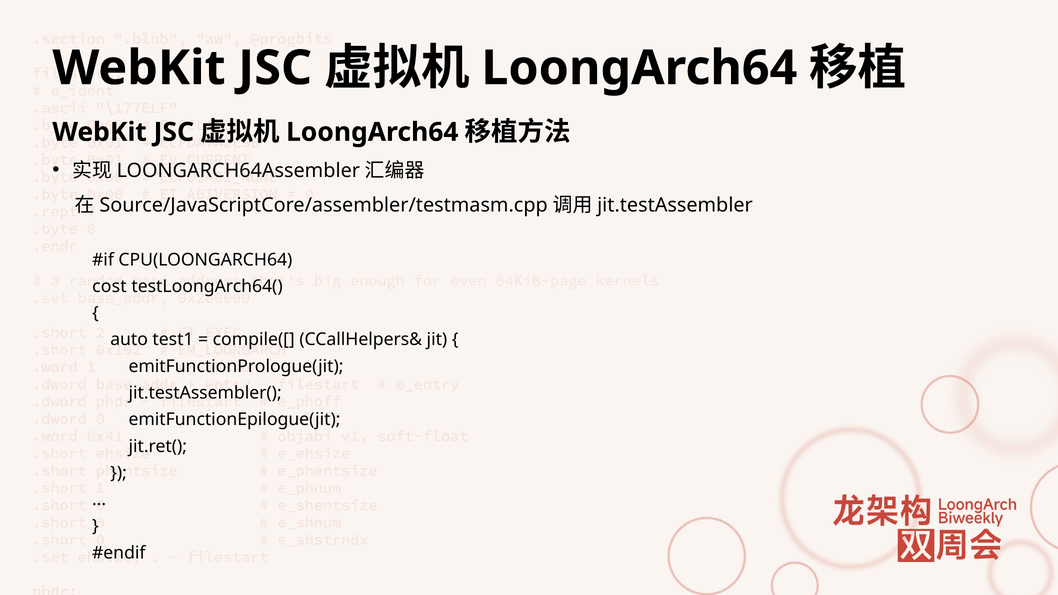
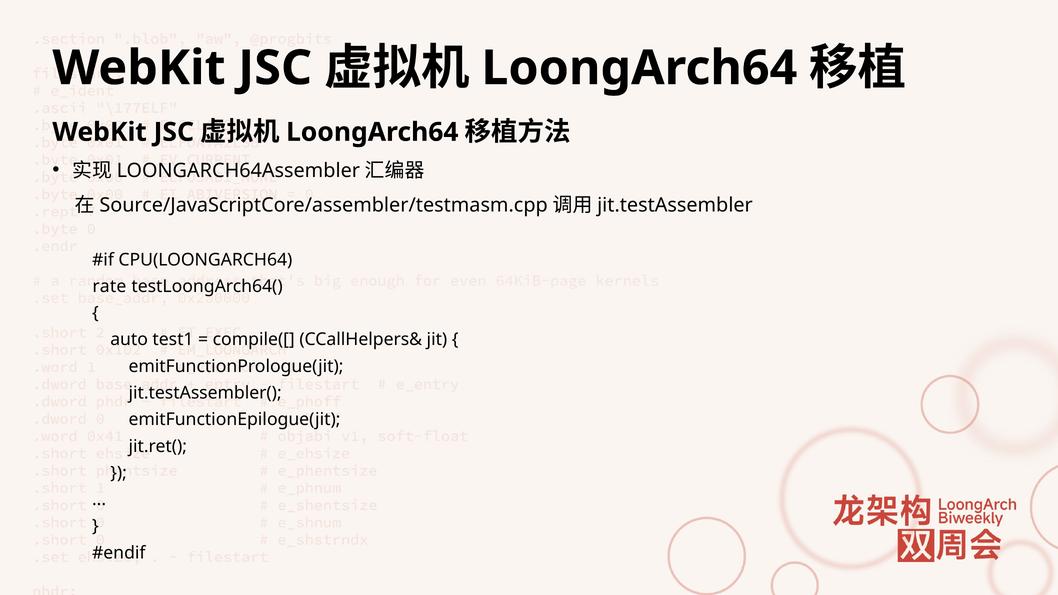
cost: cost -> rate
